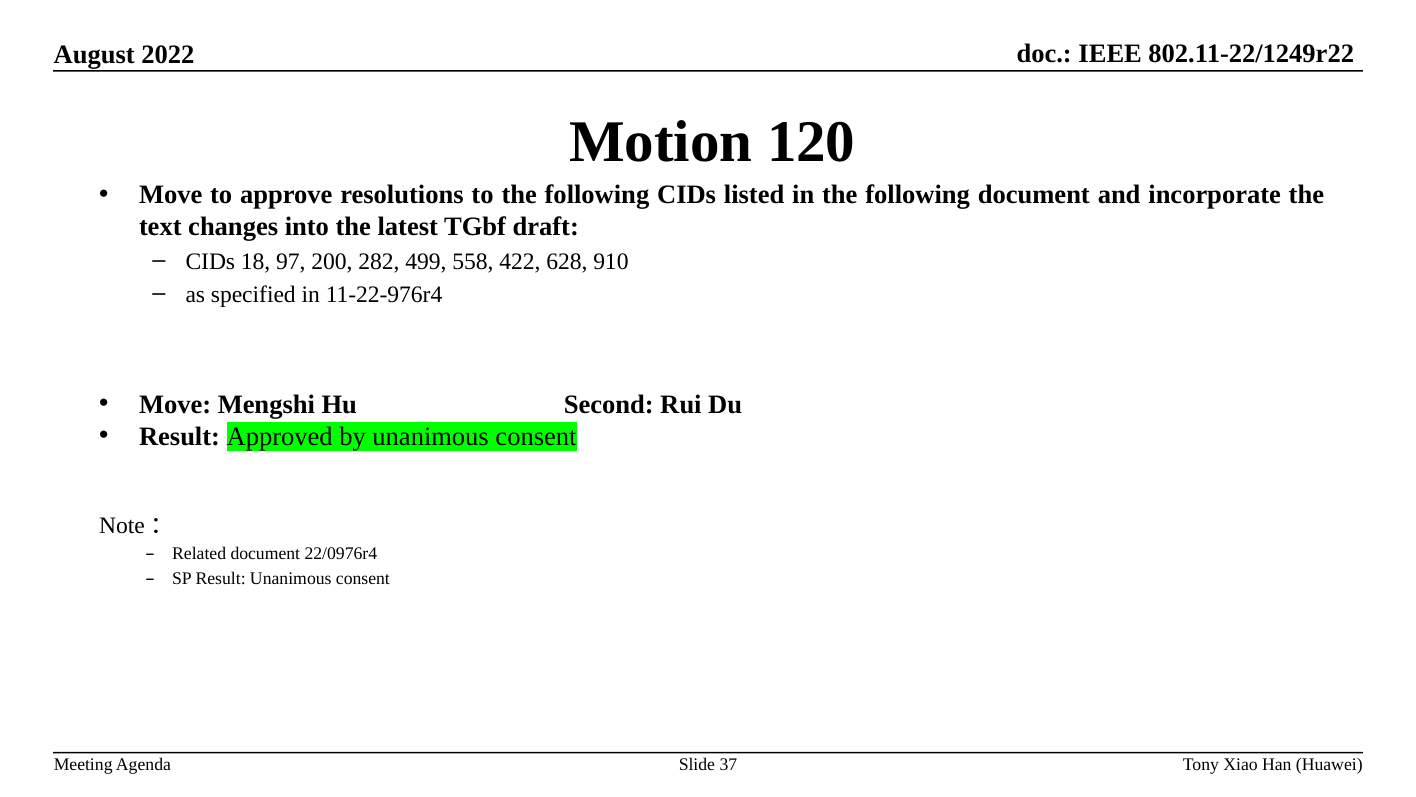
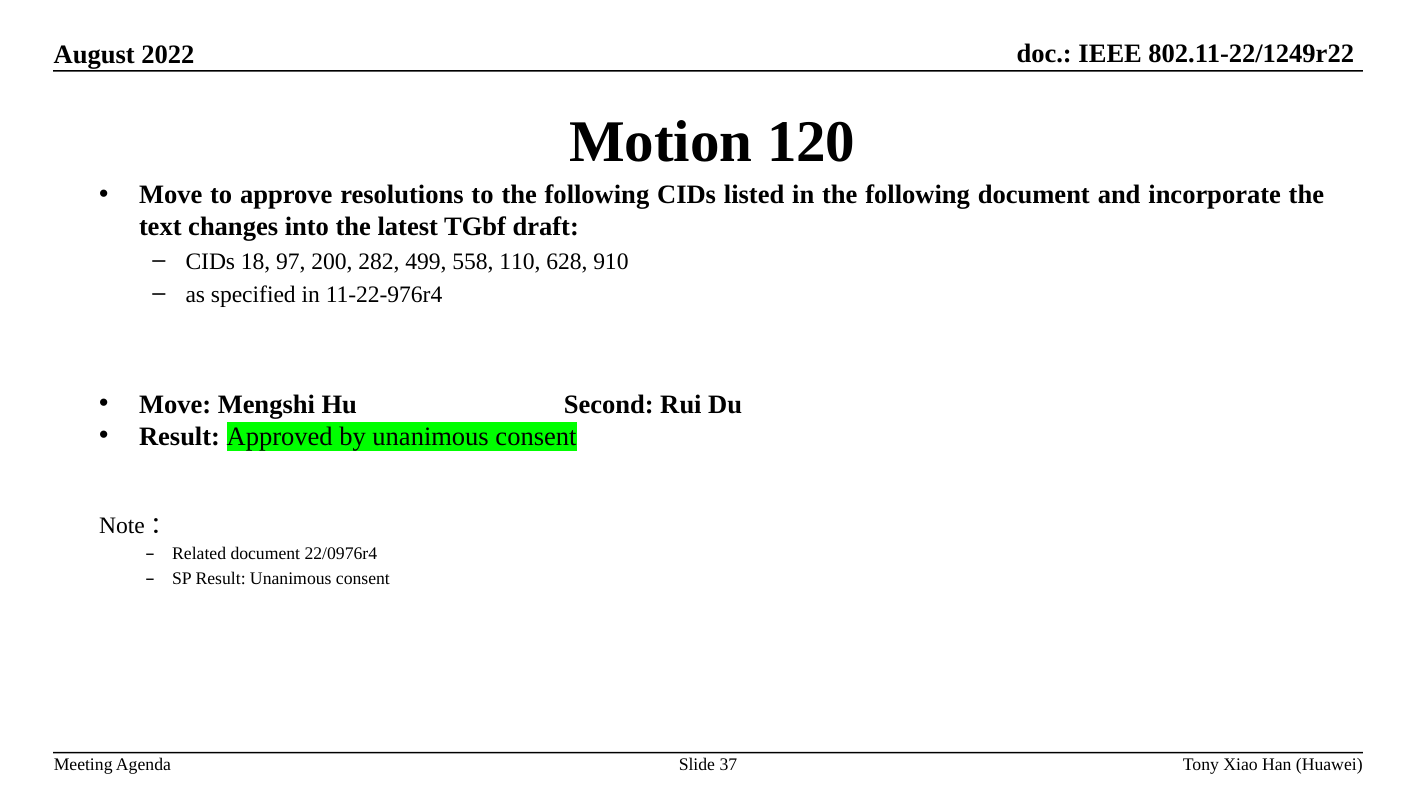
422: 422 -> 110
